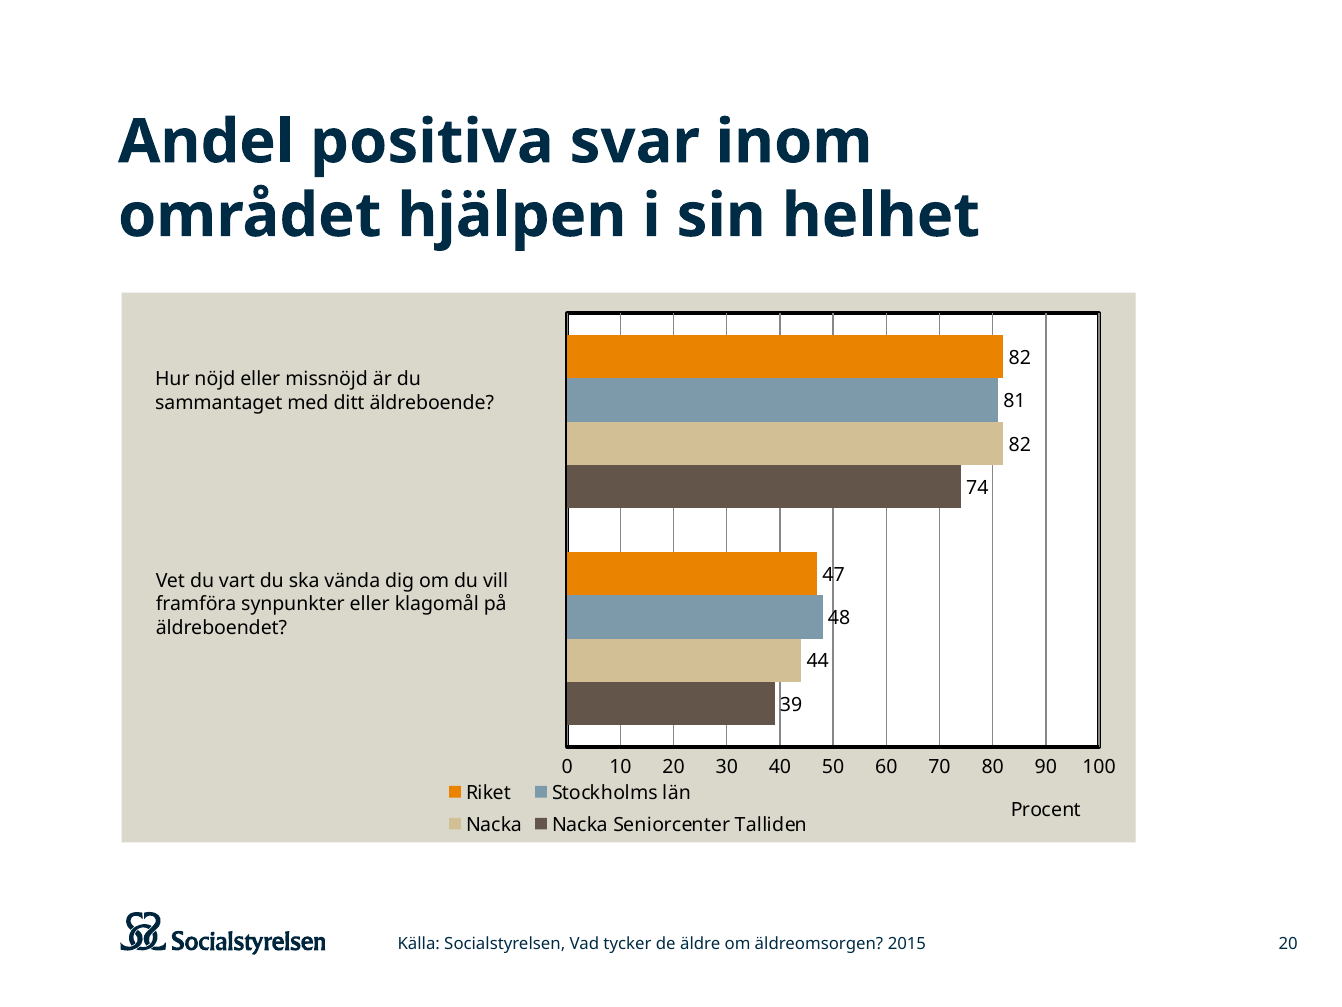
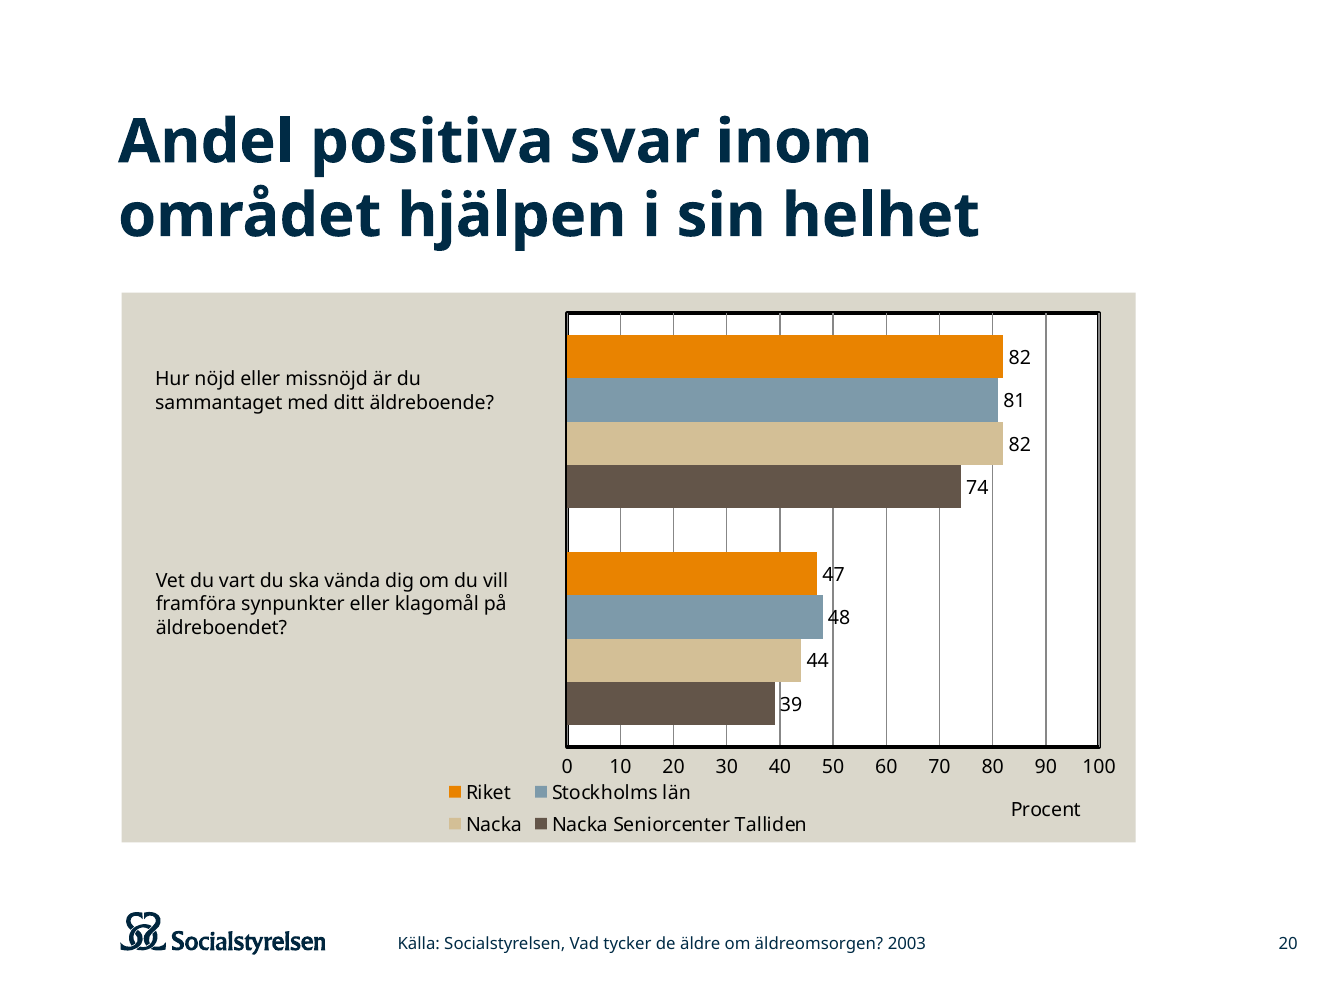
2015: 2015 -> 2003
